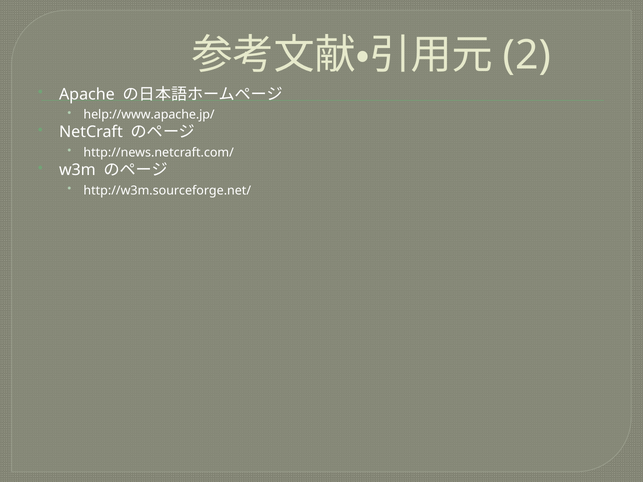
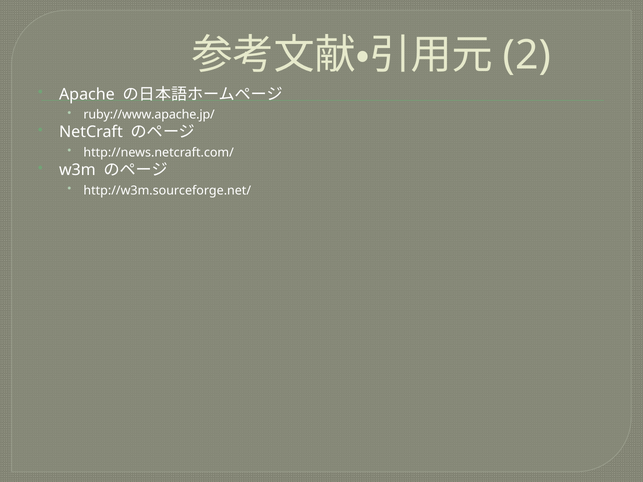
help://www.apache.jp/: help://www.apache.jp/ -> ruby://www.apache.jp/
